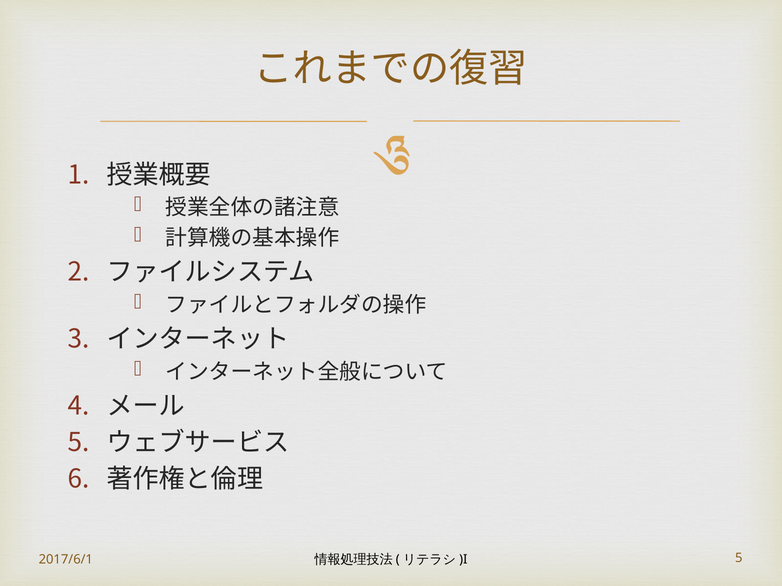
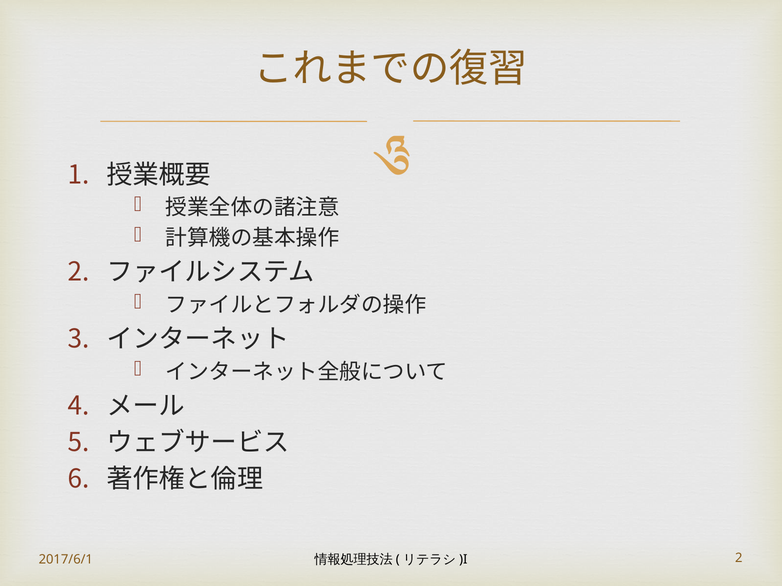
2017/6/1 5: 5 -> 2
